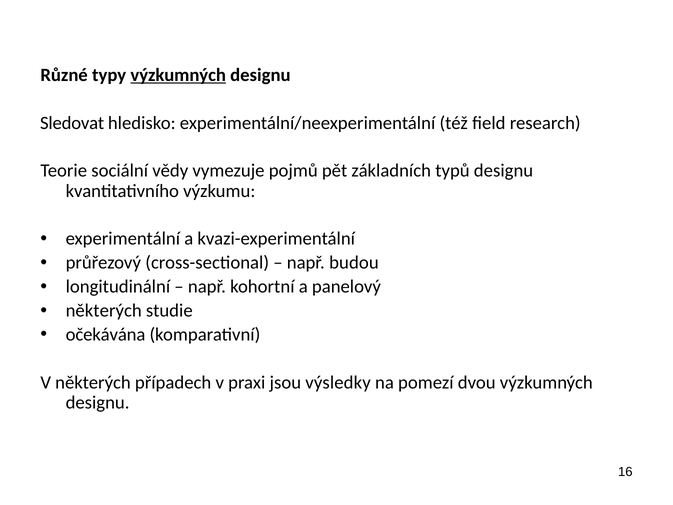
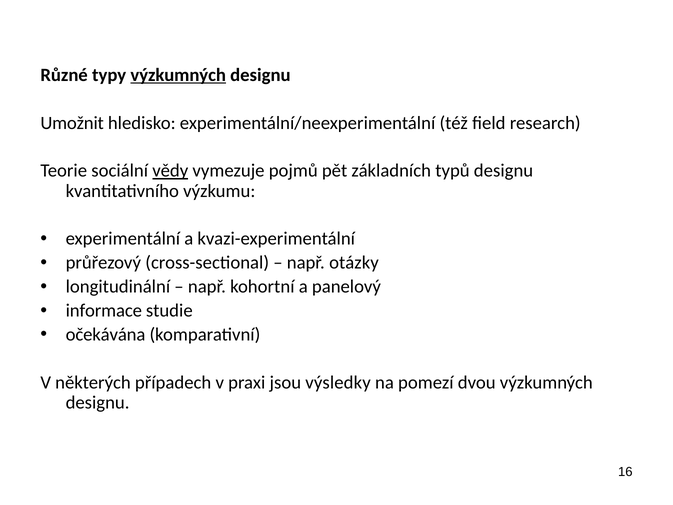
Sledovat: Sledovat -> Umožnit
vědy underline: none -> present
budou: budou -> otázky
některých at (104, 310): některých -> informace
